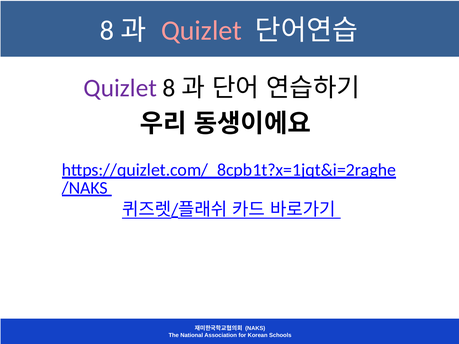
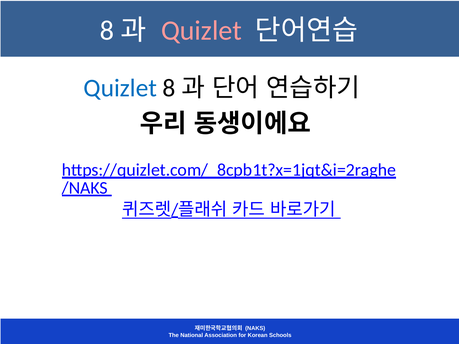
Quizlet at (120, 88) colour: purple -> blue
